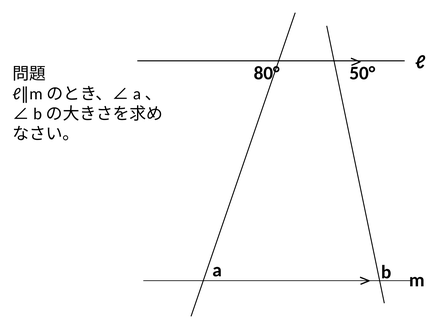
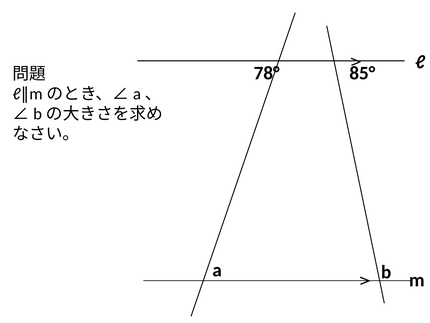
80°: 80° -> 78°
50°: 50° -> 85°
